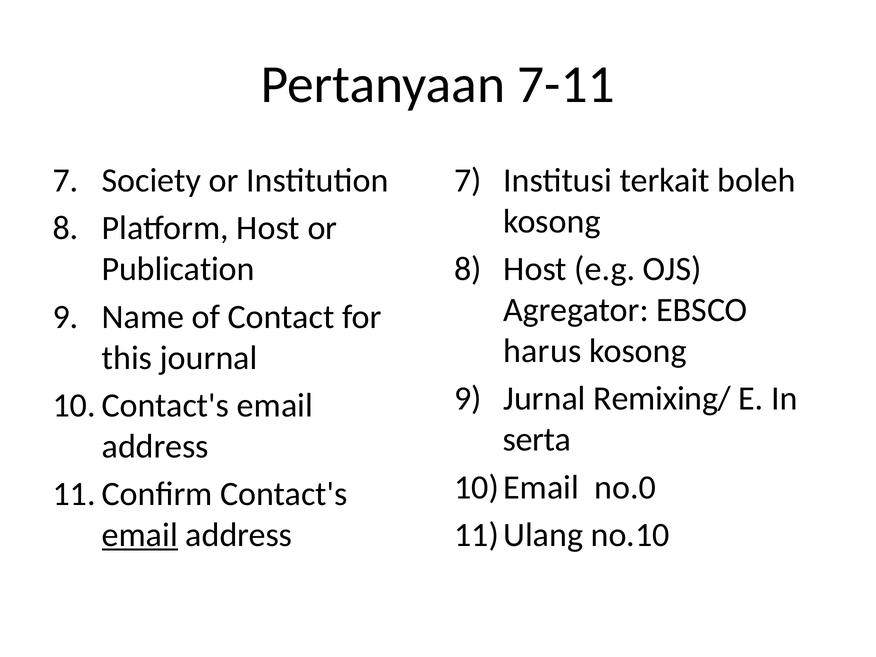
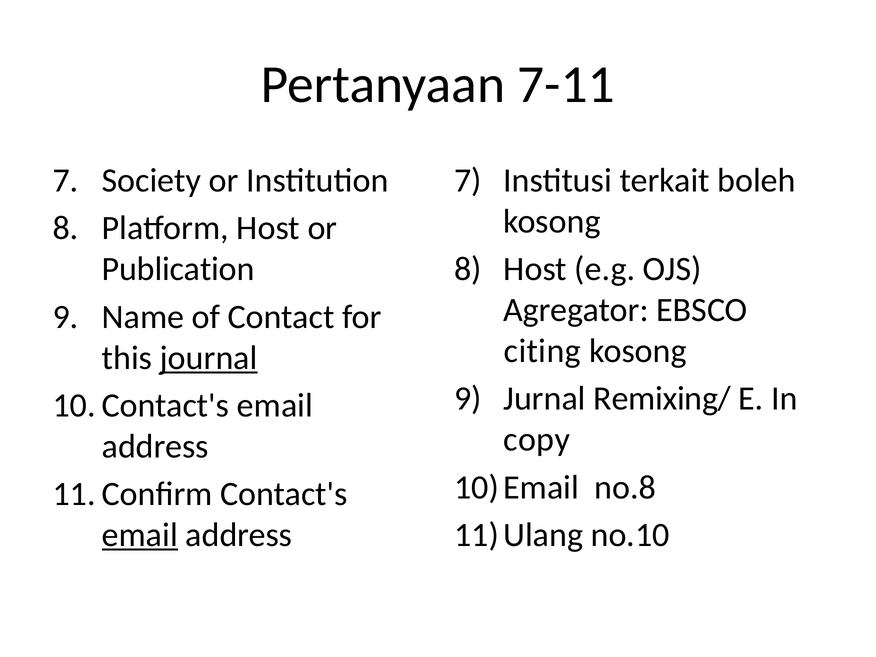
harus: harus -> citing
journal underline: none -> present
serta: serta -> copy
no.0: no.0 -> no.8
